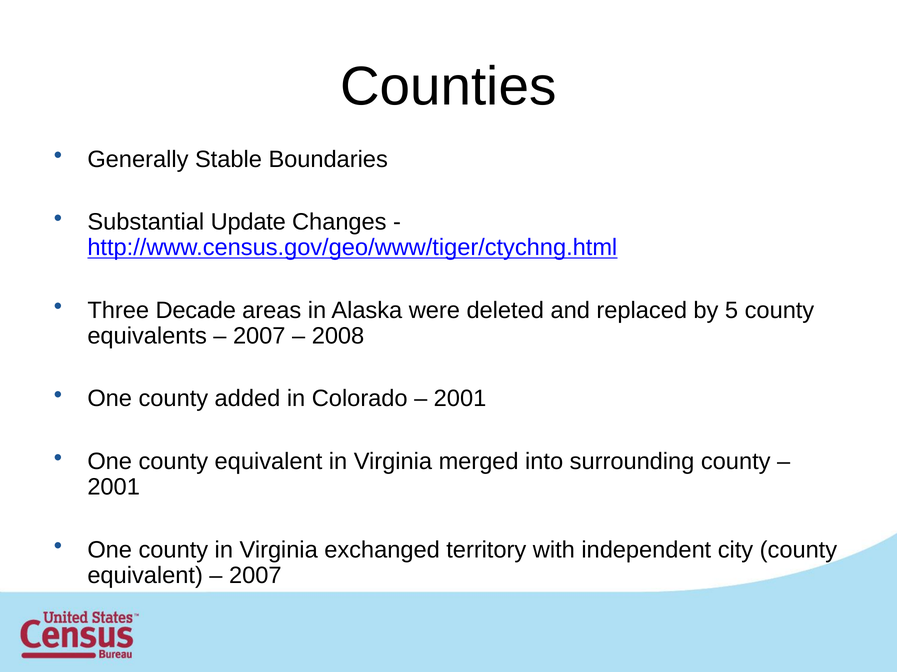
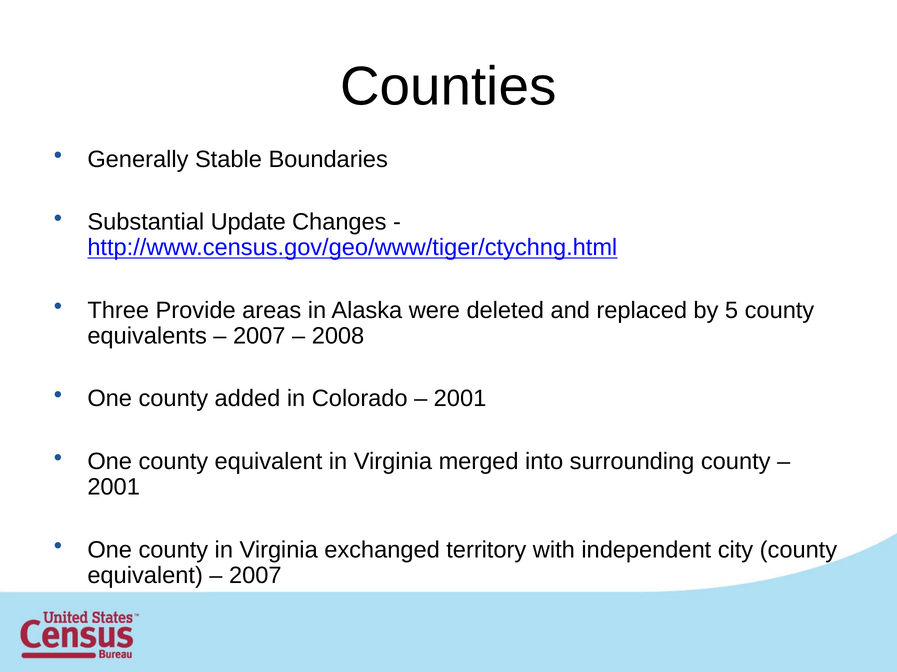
Decade: Decade -> Provide
